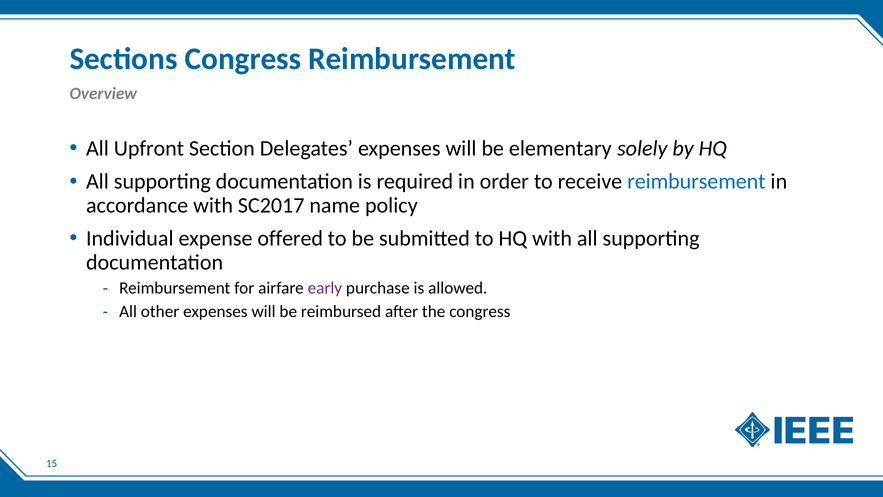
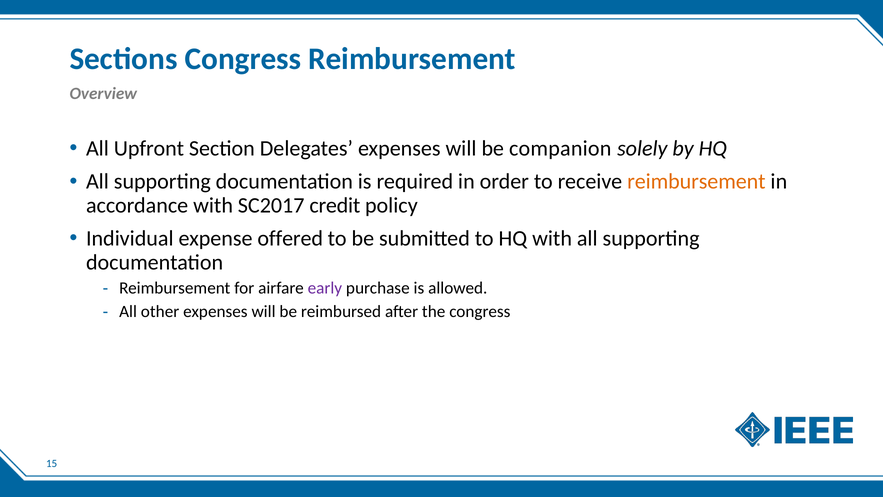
elementary: elementary -> companion
reimbursement at (696, 181) colour: blue -> orange
name: name -> credit
